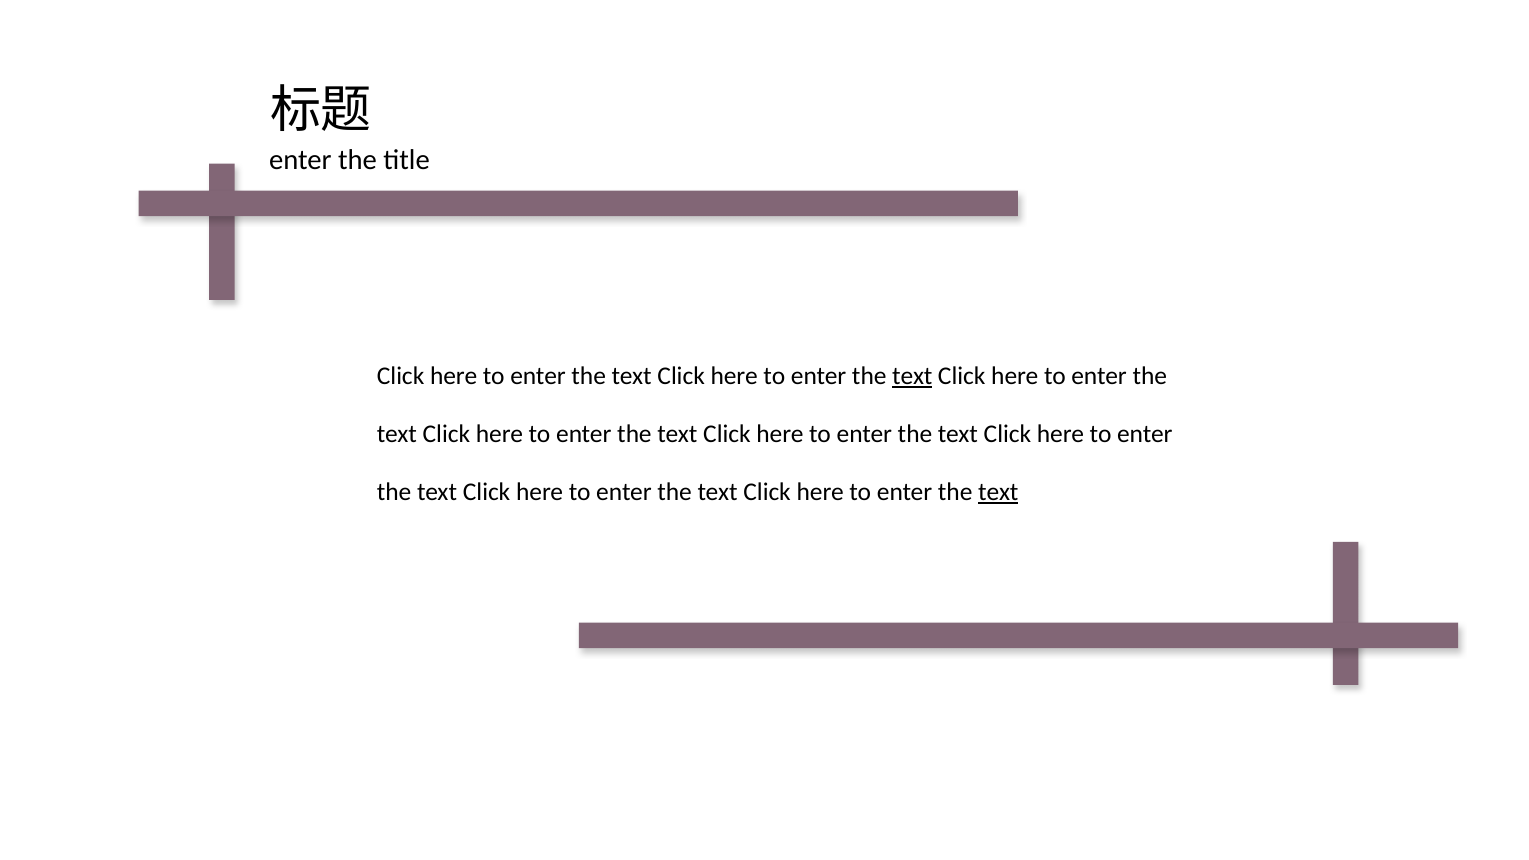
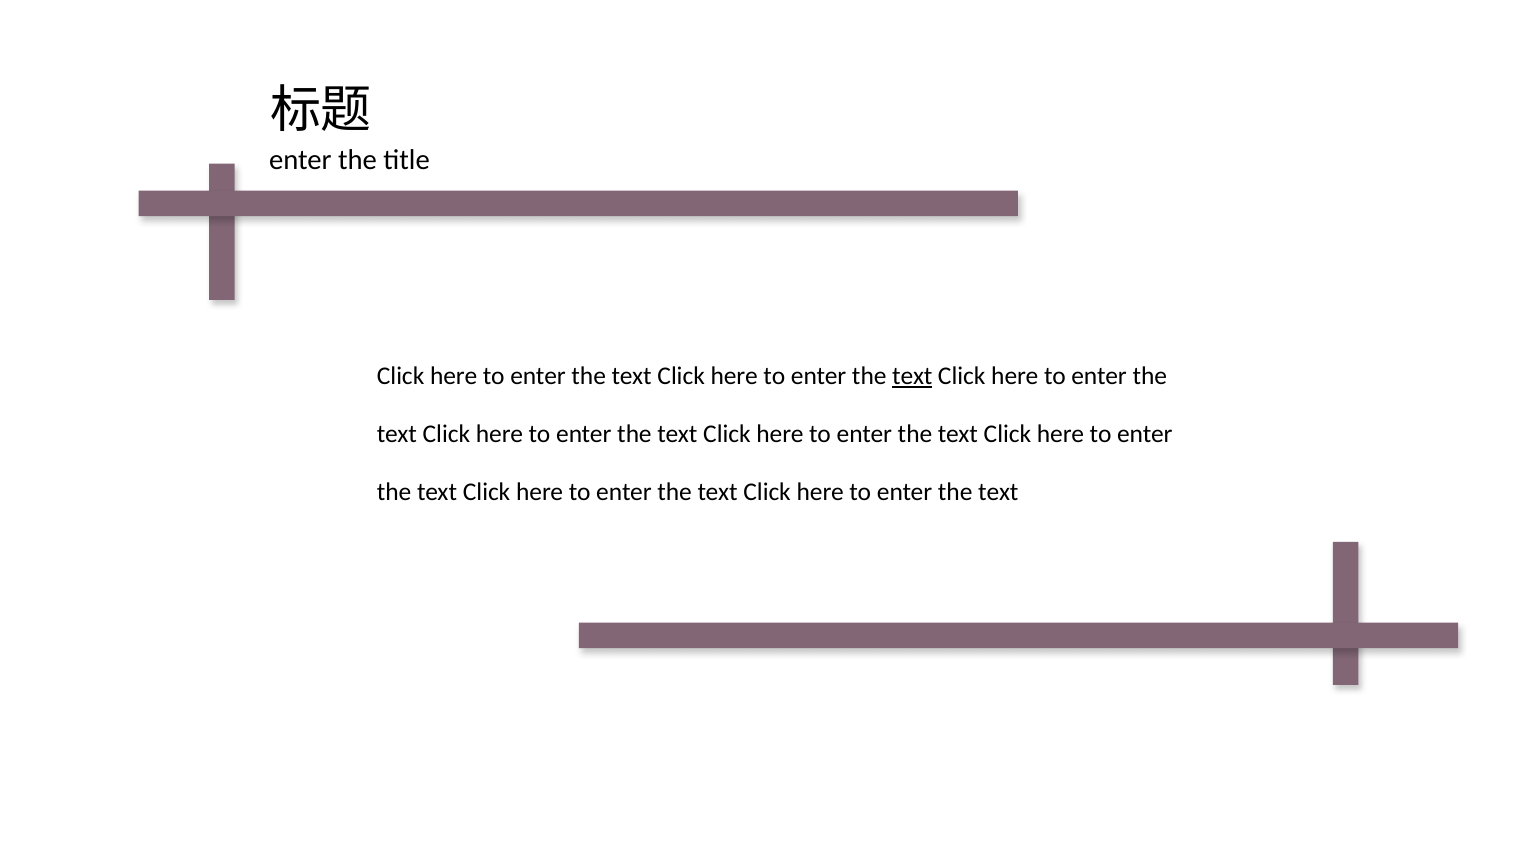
text at (998, 492) underline: present -> none
